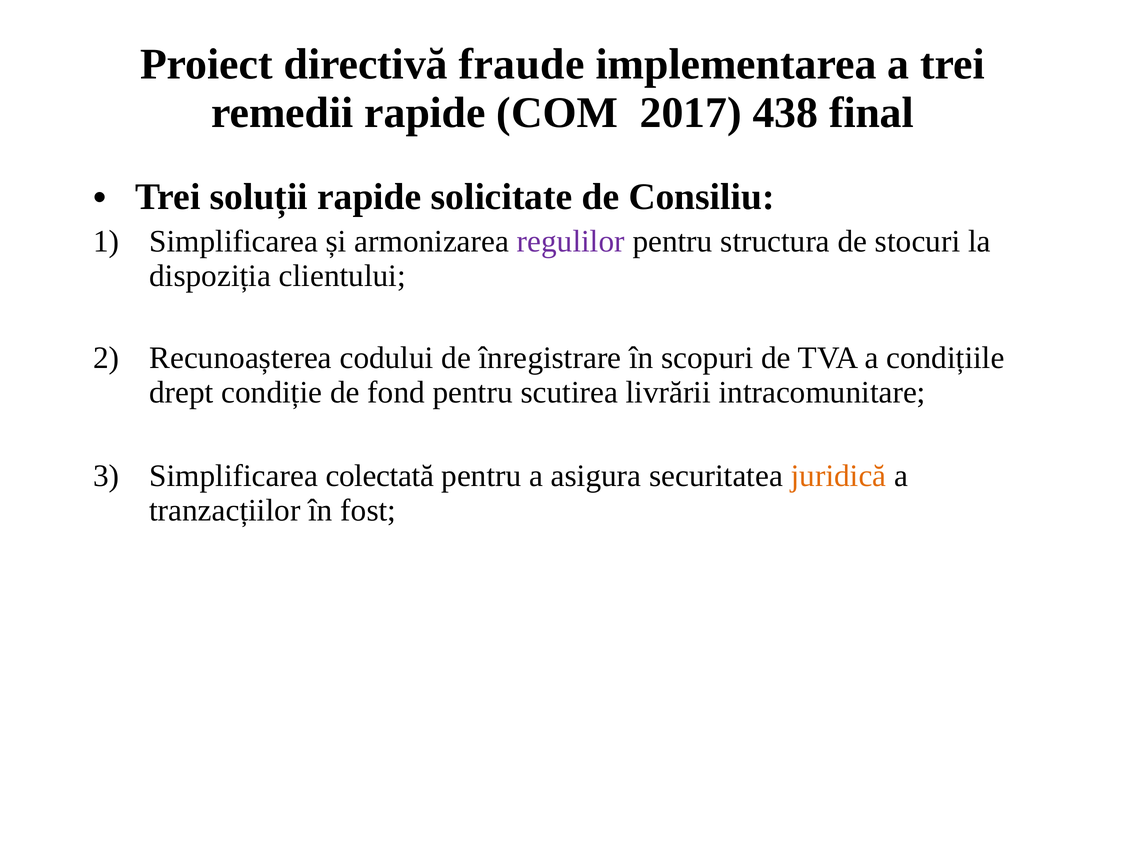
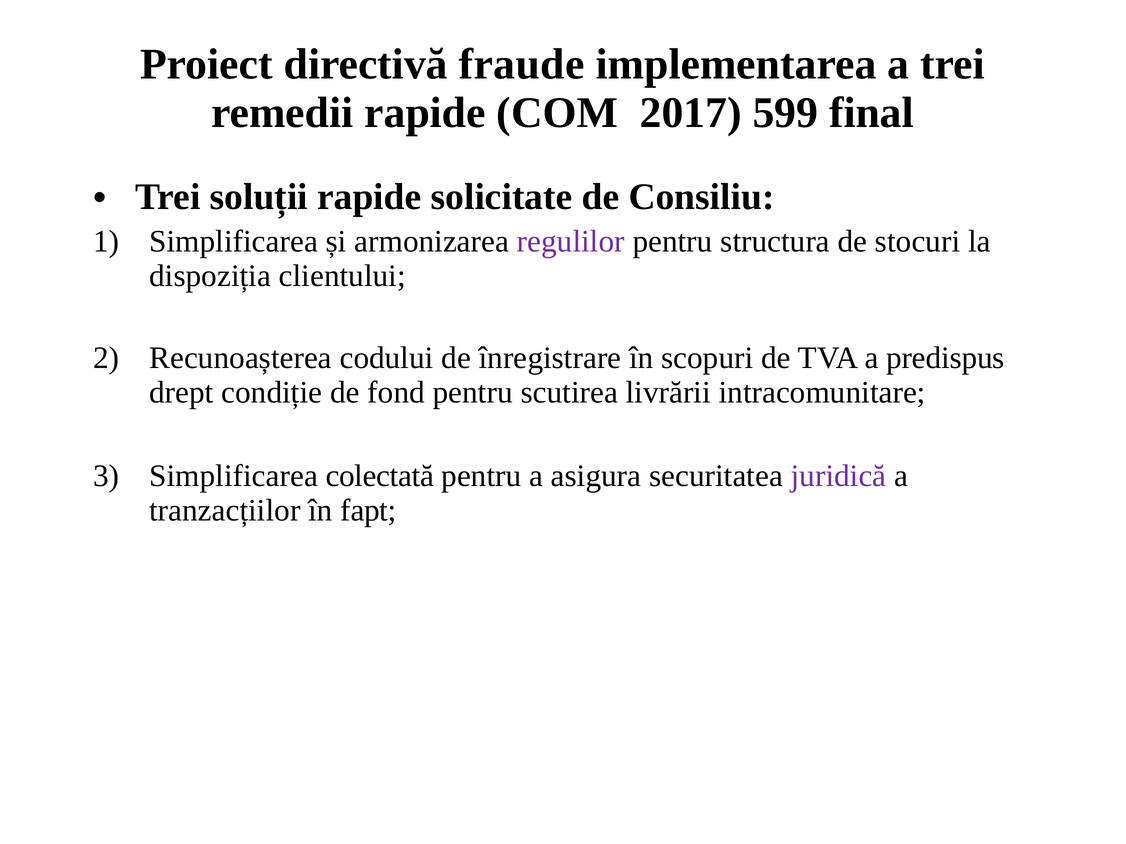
438: 438 -> 599
condițiile: condițiile -> predispus
juridică colour: orange -> purple
fost: fost -> fapt
